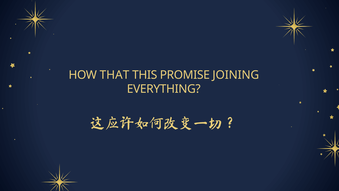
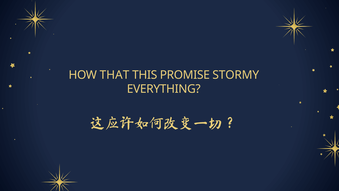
JOINING: JOINING -> STORMY
